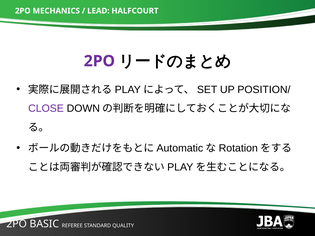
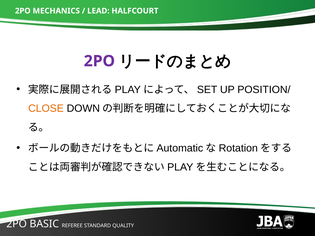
CLOSE colour: purple -> orange
